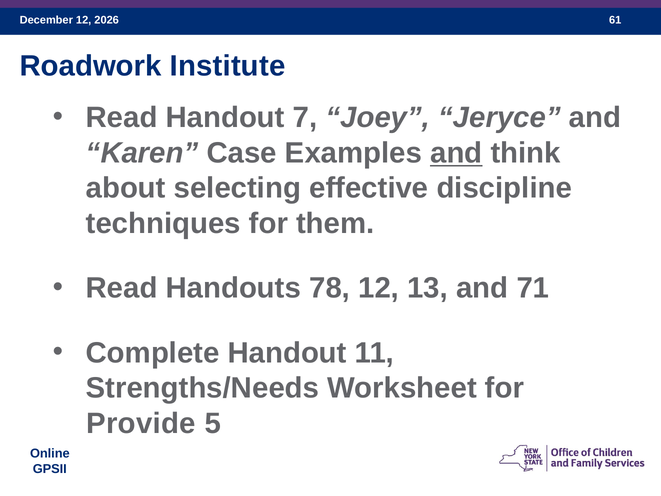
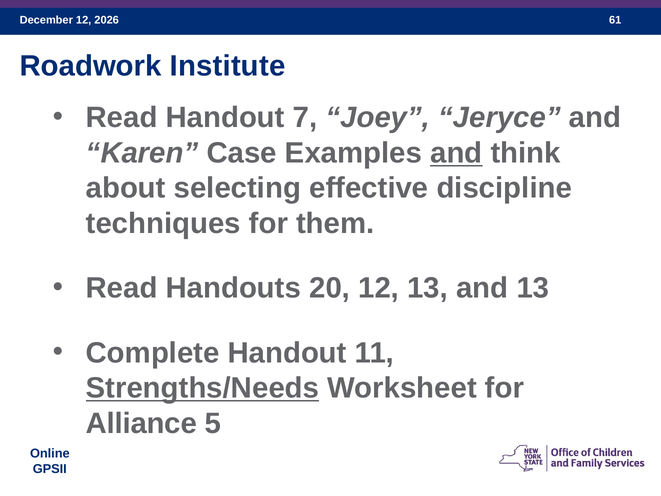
78: 78 -> 20
and 71: 71 -> 13
Strengths/Needs underline: none -> present
Provide: Provide -> Alliance
